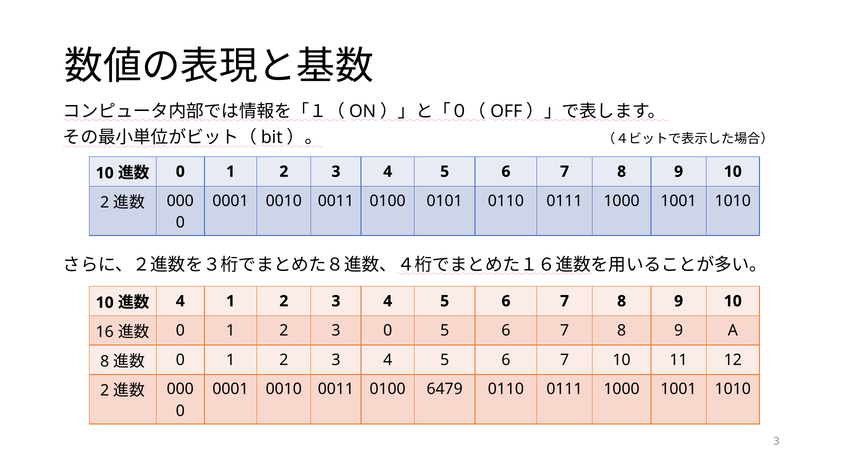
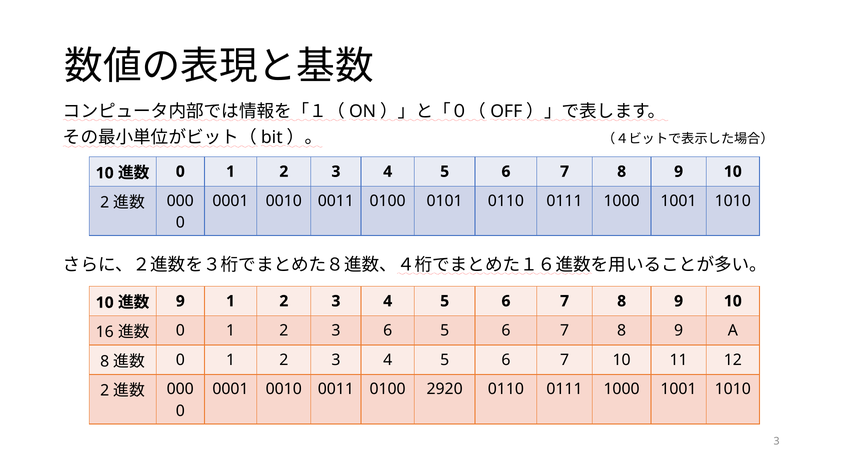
4 at (180, 301): 4 -> 9
3 0: 0 -> 6
6479: 6479 -> 2920
